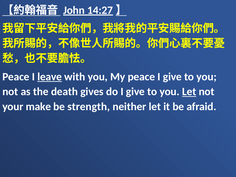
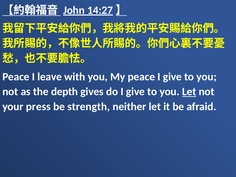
leave underline: present -> none
death: death -> depth
make: make -> press
